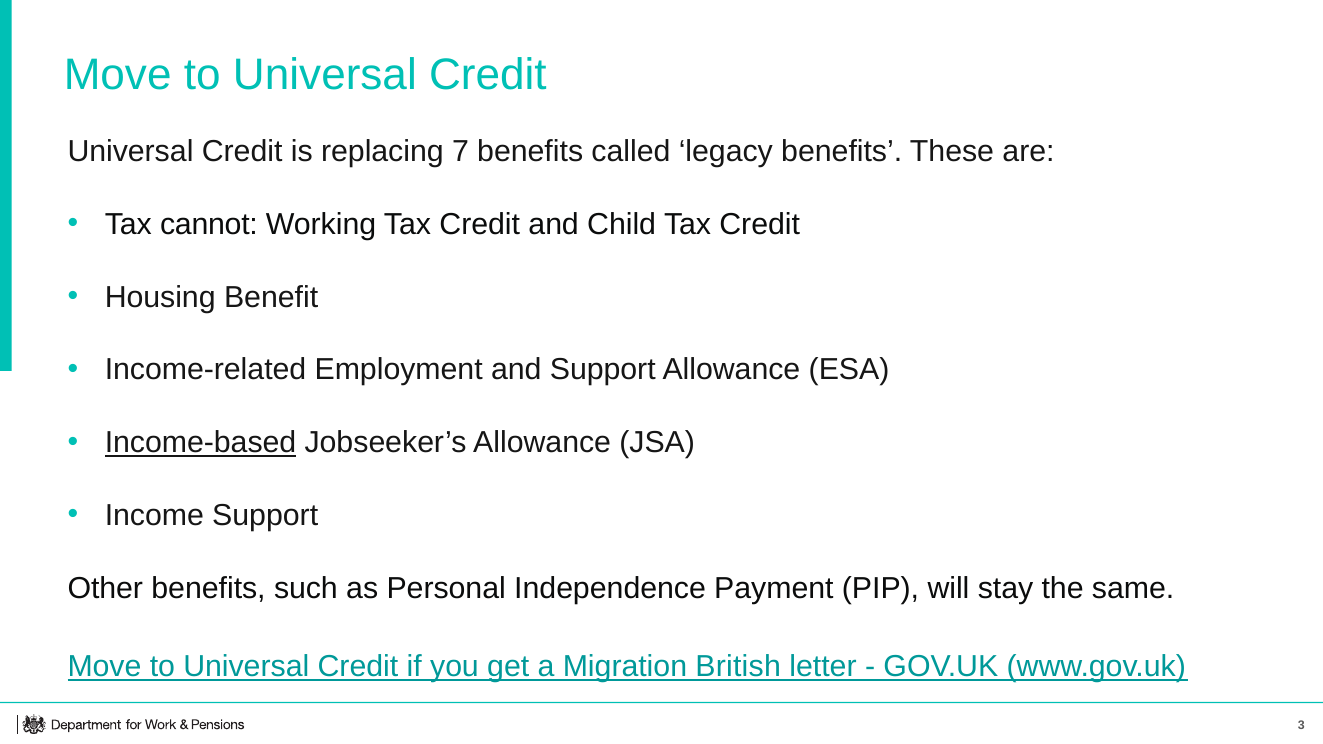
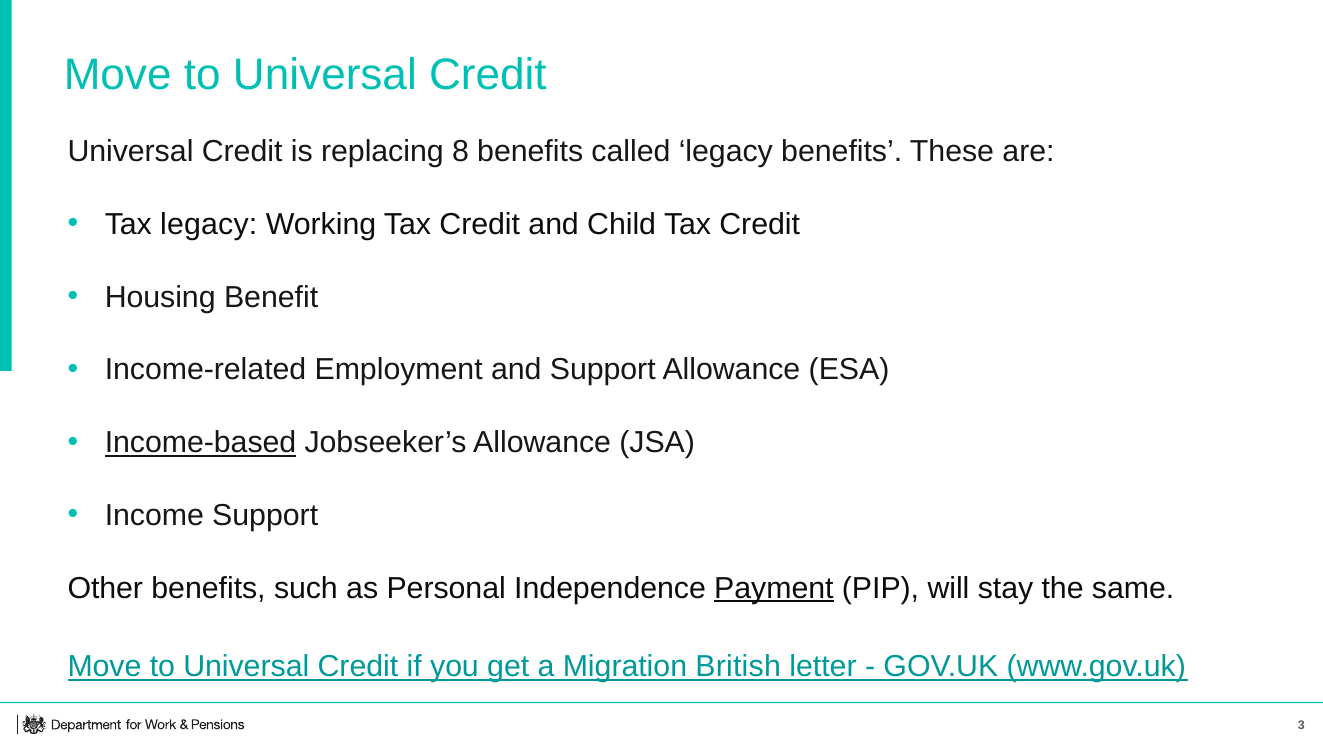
7: 7 -> 8
Tax cannot: cannot -> legacy
Payment underline: none -> present
